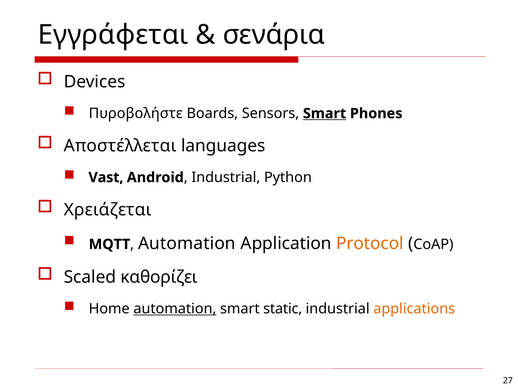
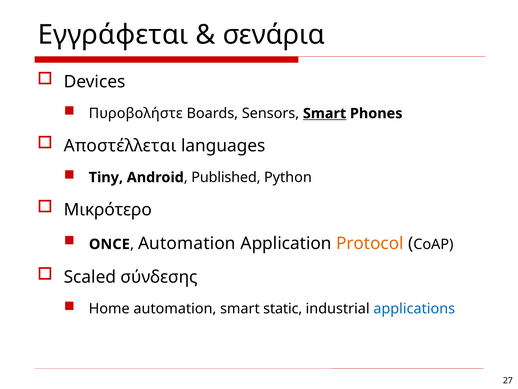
Vast: Vast -> Tiny
Industrial at (226, 177): Industrial -> Published
Χρειάζεται: Χρειάζεται -> Μικρότερo
ΜQTT: ΜQTT -> ONCE
καθορίζει: καθορίζει -> σύνδεσης
automation at (175, 308) underline: present -> none
applications colour: orange -> blue
